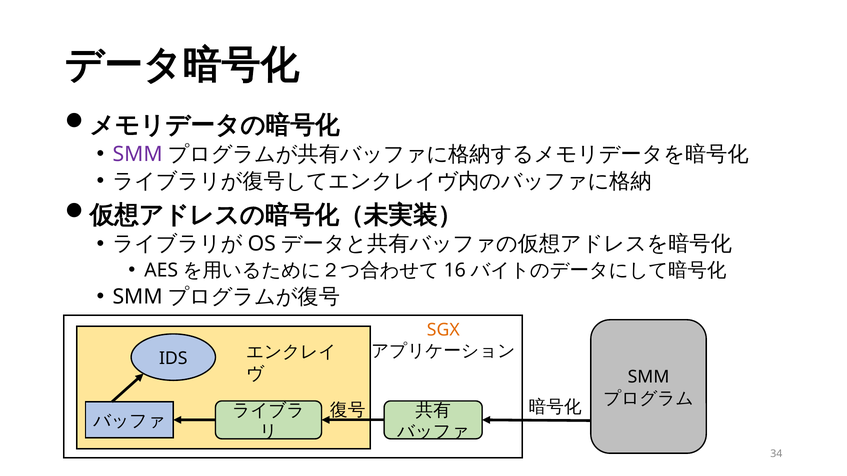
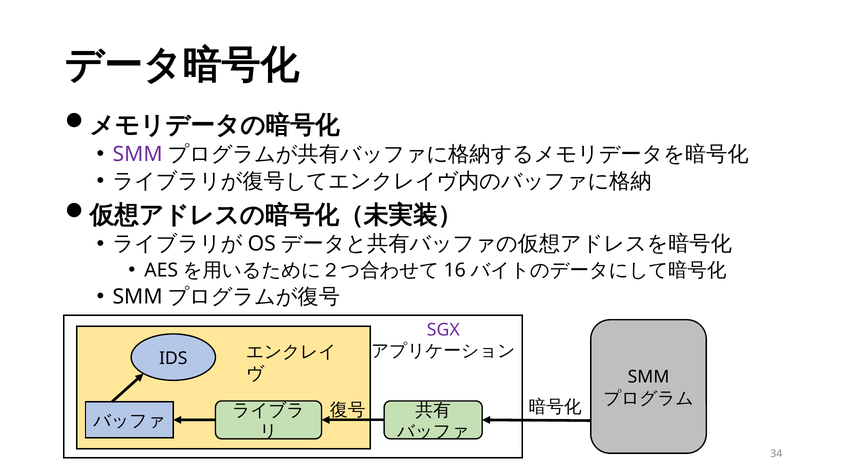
SGX colour: orange -> purple
